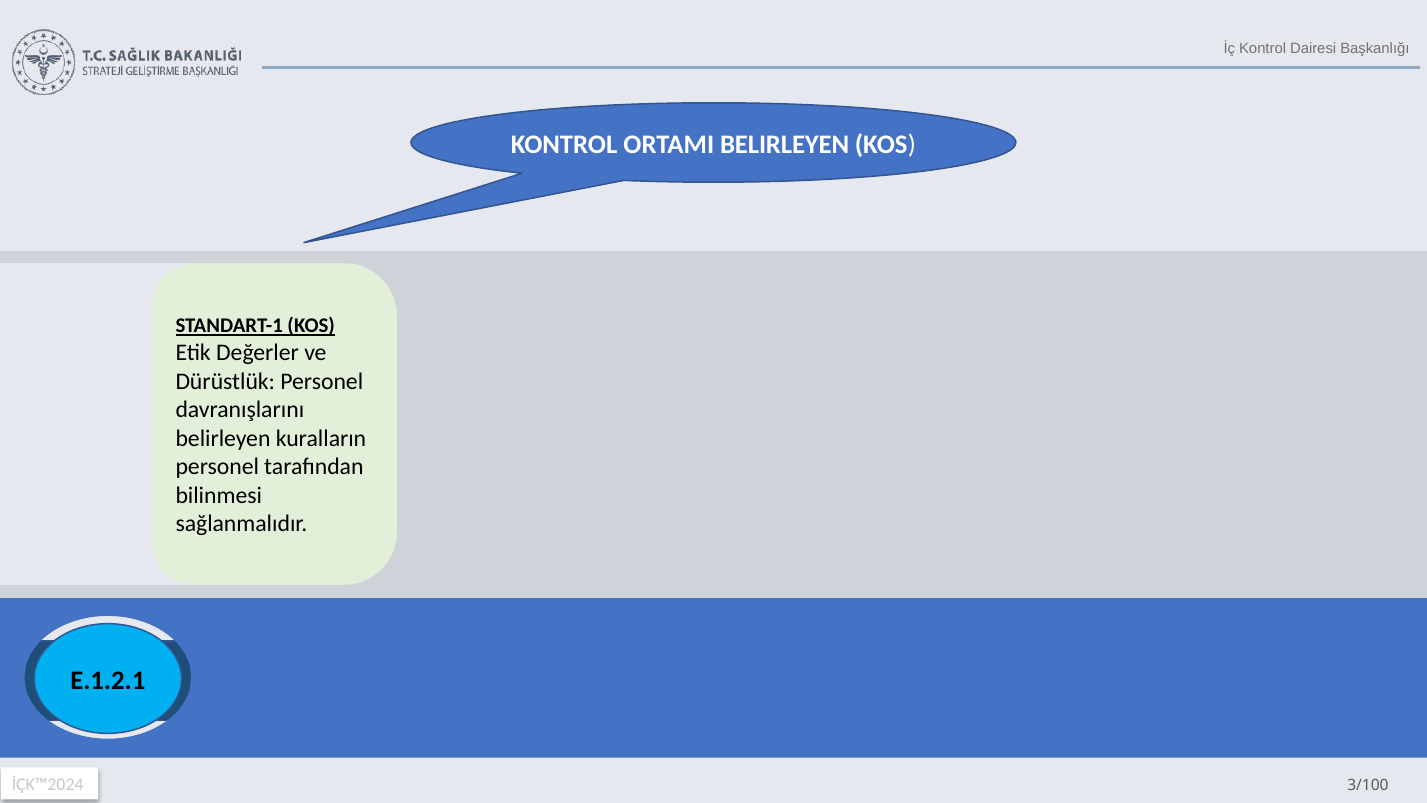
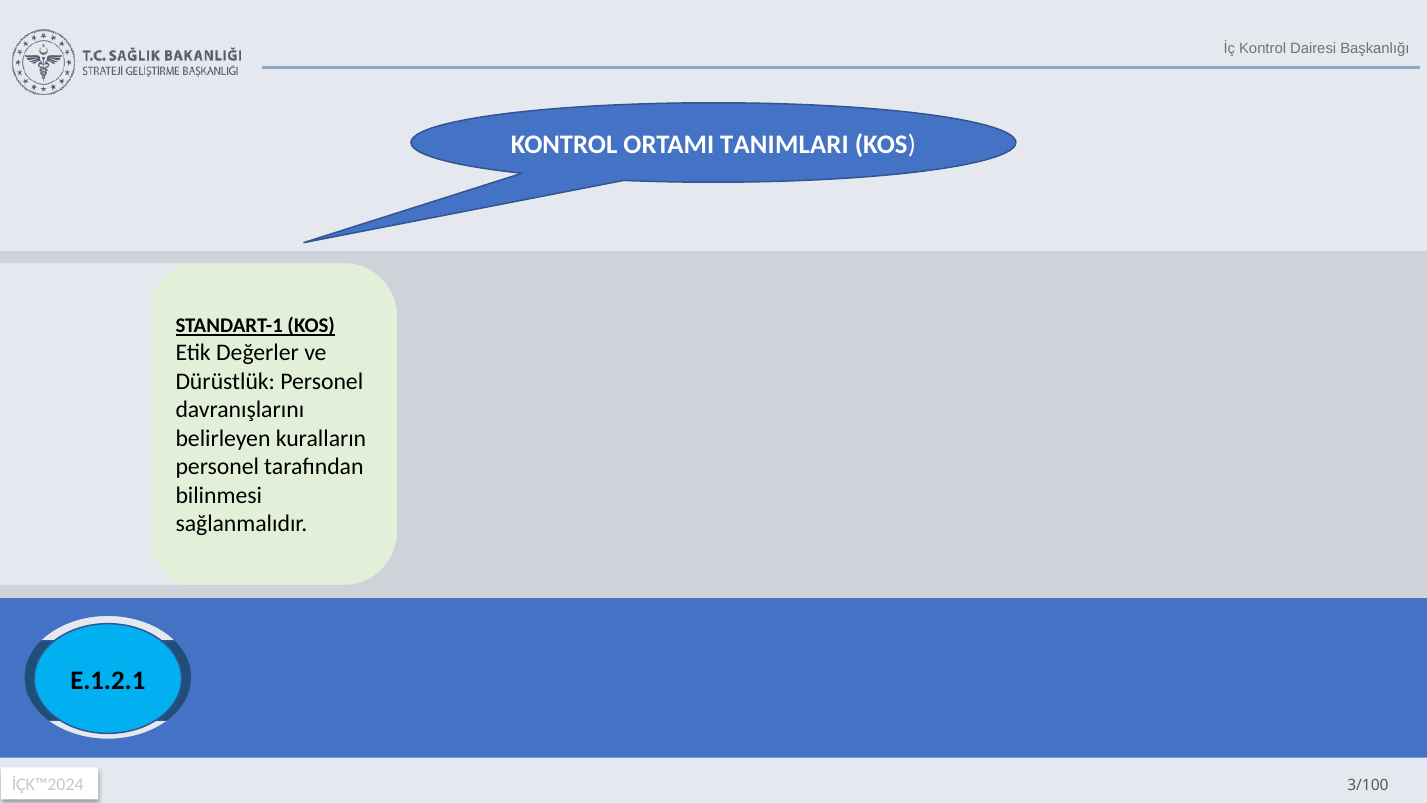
ORTAMI BELIRLEYEN: BELIRLEYEN -> TANIMLARI
